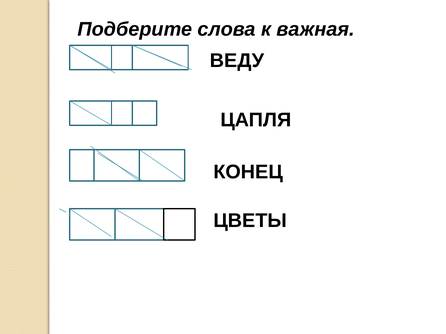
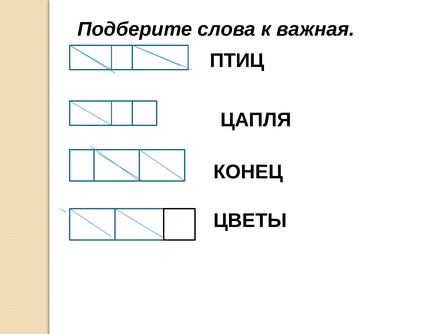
ВЕДУ: ВЕДУ -> ПТИЦ
